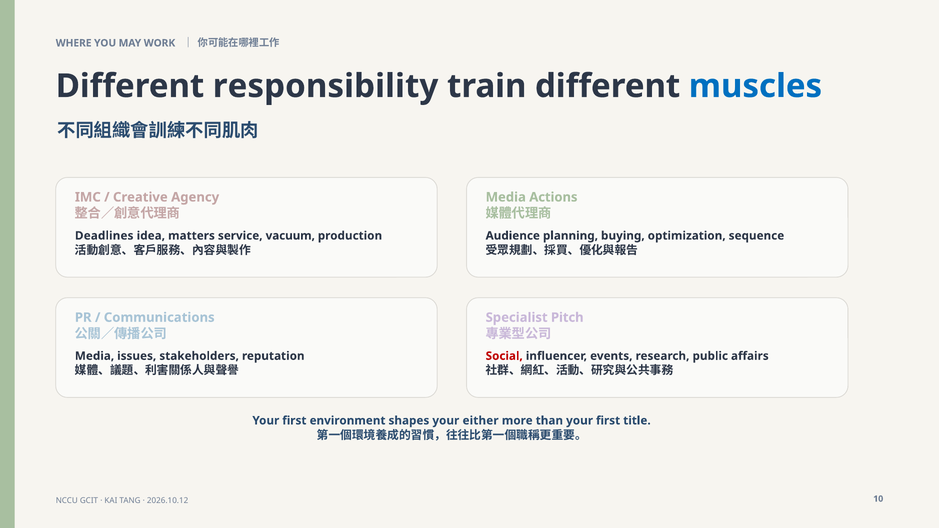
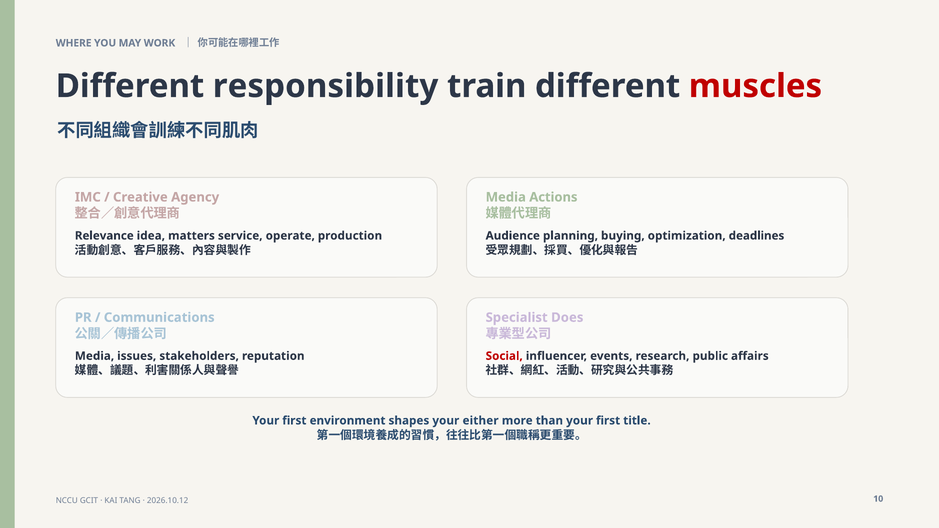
muscles colour: blue -> red
Deadlines: Deadlines -> Relevance
vacuum: vacuum -> operate
sequence: sequence -> deadlines
Pitch: Pitch -> Does
